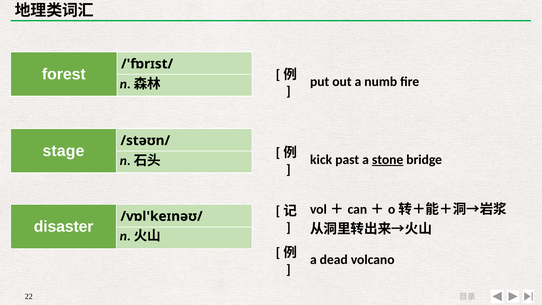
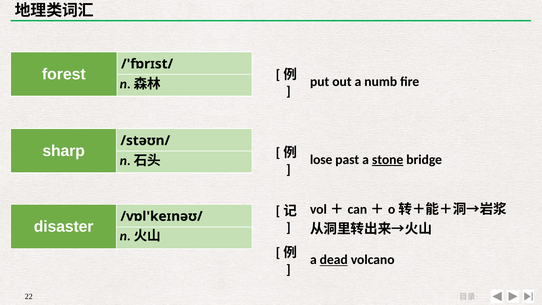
stage: stage -> sharp
kick: kick -> lose
dead underline: none -> present
